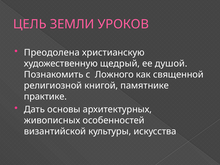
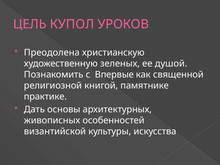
ЗЕМЛИ: ЗЕМЛИ -> КУПОЛ
щедрый: щедрый -> зеленых
Ложного: Ложного -> Впервые
